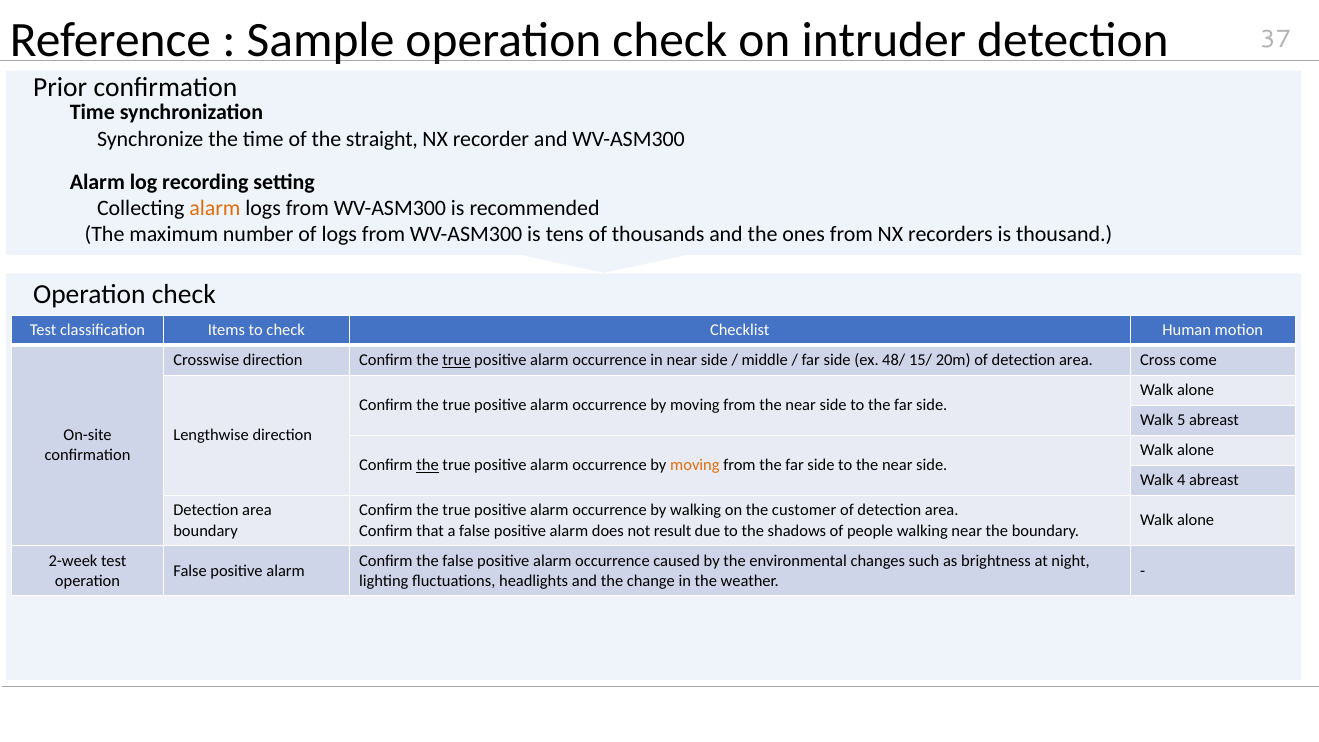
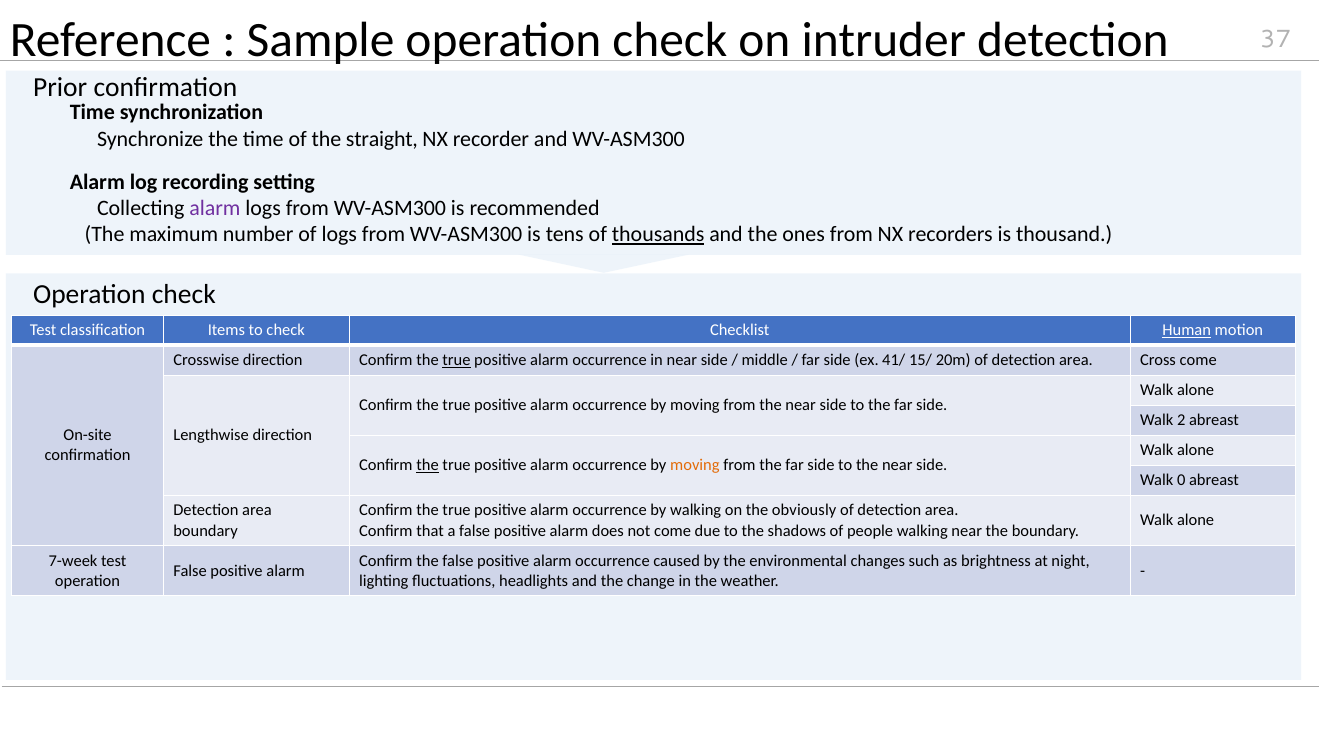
alarm at (215, 208) colour: orange -> purple
thousands underline: none -> present
Human underline: none -> present
48/: 48/ -> 41/
5: 5 -> 2
4: 4 -> 0
customer: customer -> obviously
not result: result -> come
2-week: 2-week -> 7-week
